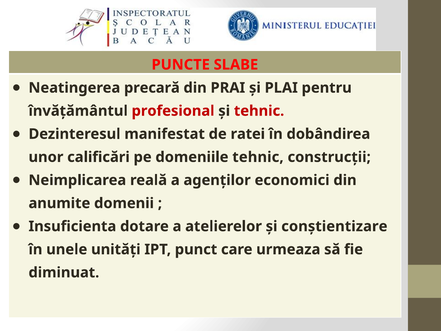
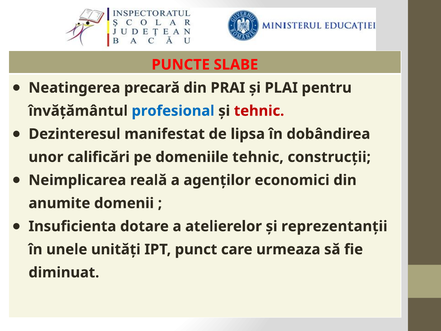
profesional colour: red -> blue
ratei: ratei -> lipsa
conştientizare: conştientizare -> reprezentanţii
